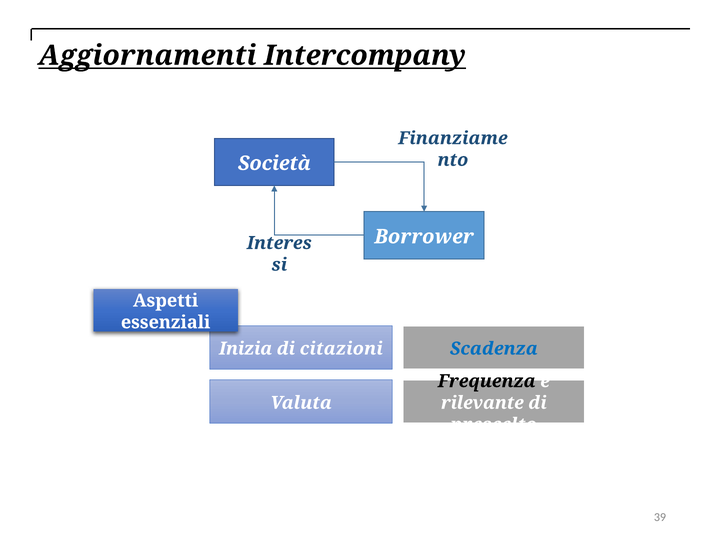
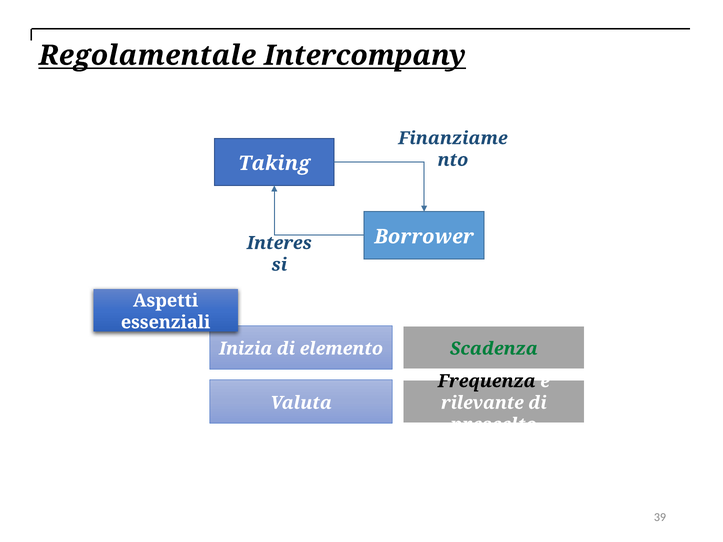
Aggiornamenti: Aggiornamenti -> Regolamentale
Società: Società -> Taking
citazioni: citazioni -> elemento
Scadenza colour: blue -> green
